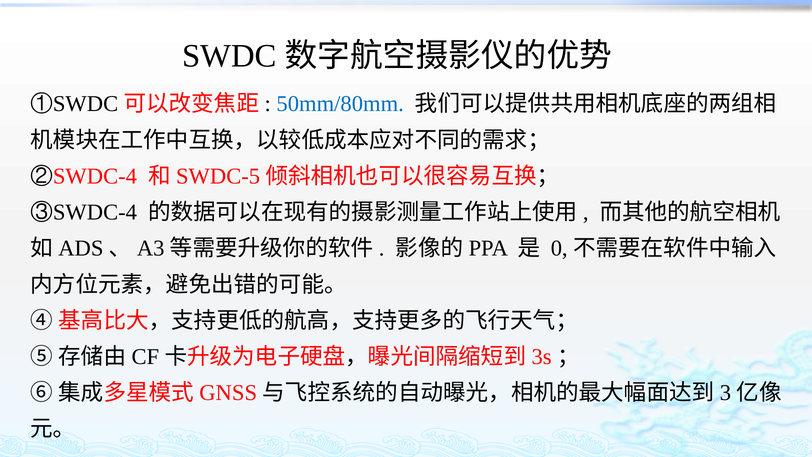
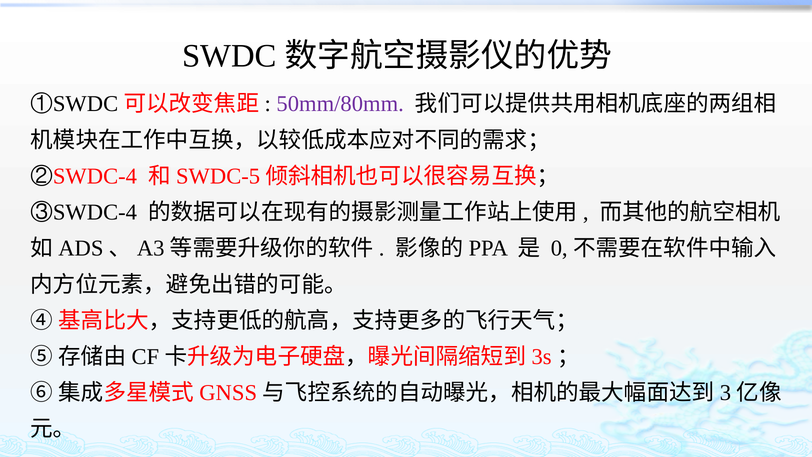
50mm/80mm colour: blue -> purple
